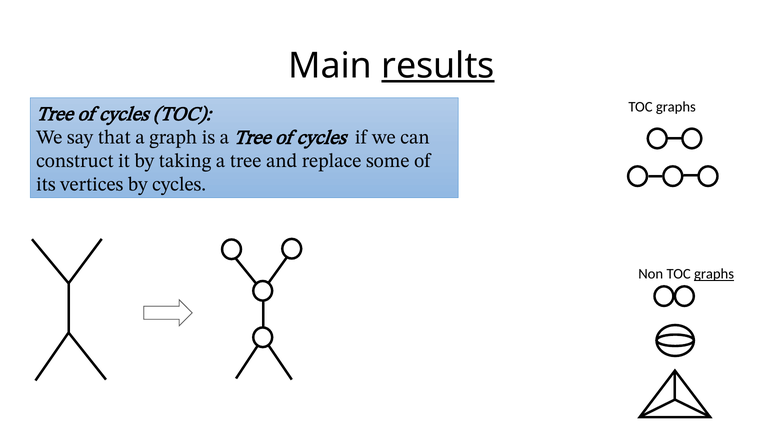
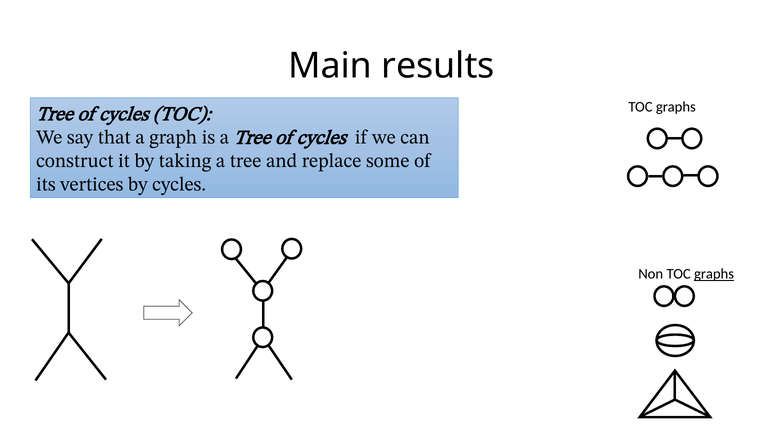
results underline: present -> none
